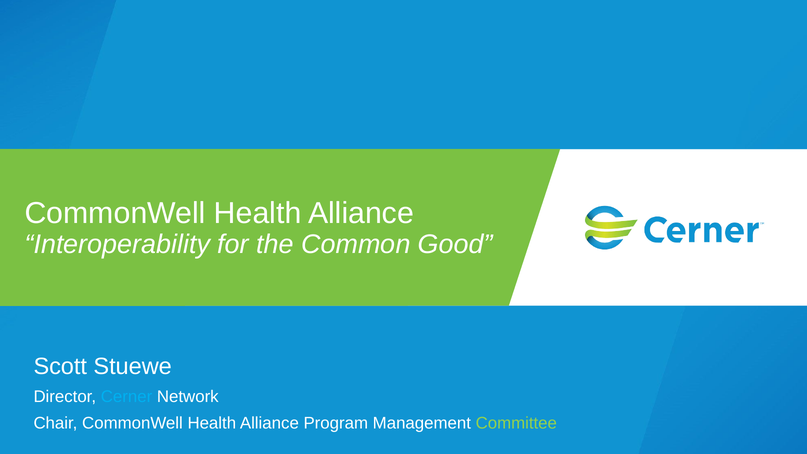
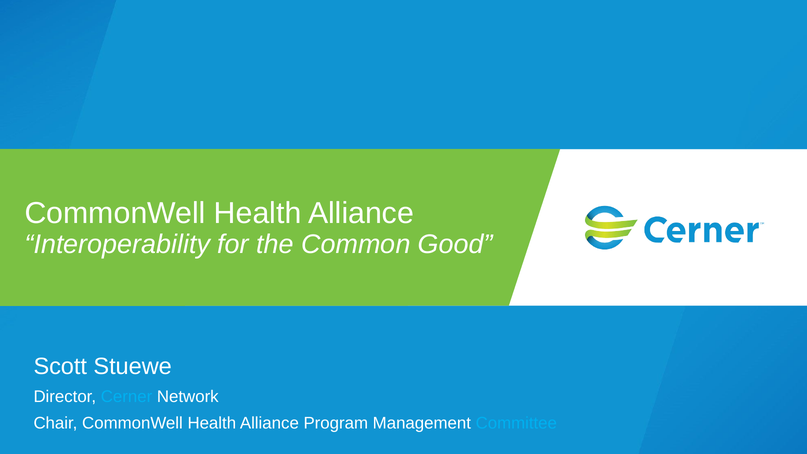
Committee colour: light green -> light blue
